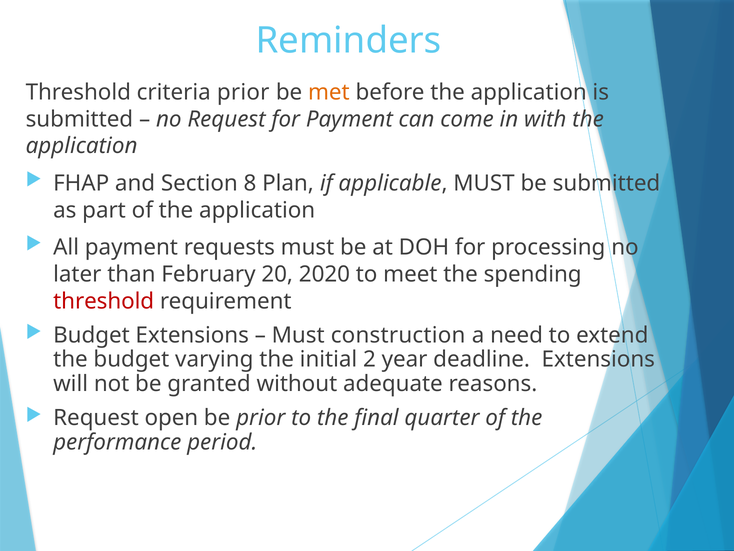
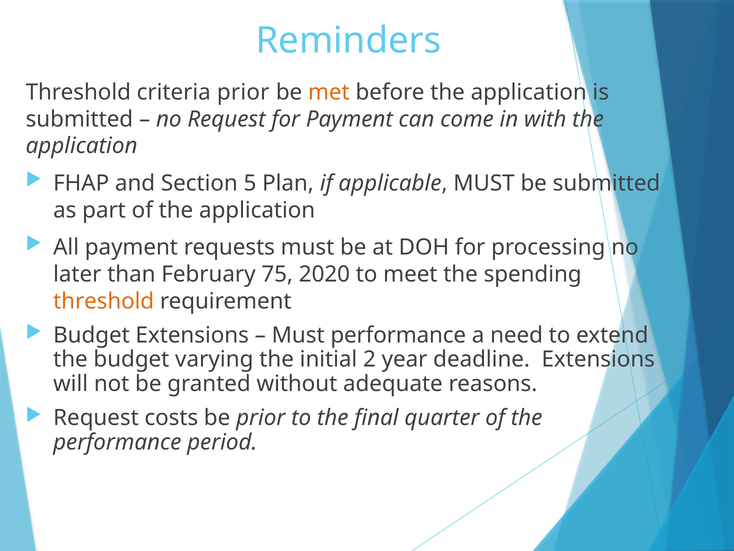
8: 8 -> 5
20: 20 -> 75
threshold at (104, 301) colour: red -> orange
Must construction: construction -> performance
open: open -> costs
